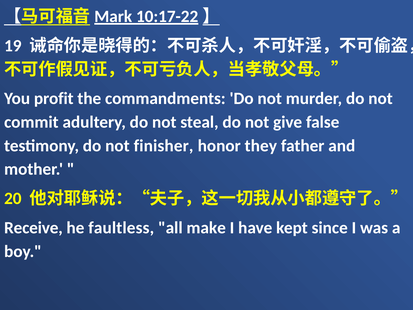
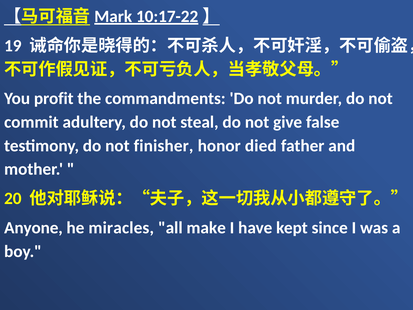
they: they -> died
Receive: Receive -> Anyone
faultless: faultless -> miracles
